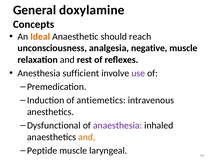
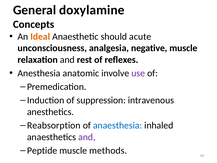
reach: reach -> acute
sufficient: sufficient -> anatomic
antiemetics: antiemetics -> suppression
Dysfunctional: Dysfunctional -> Reabsorption
anaesthesia colour: purple -> blue
and at (87, 137) colour: orange -> purple
laryngeal: laryngeal -> methods
